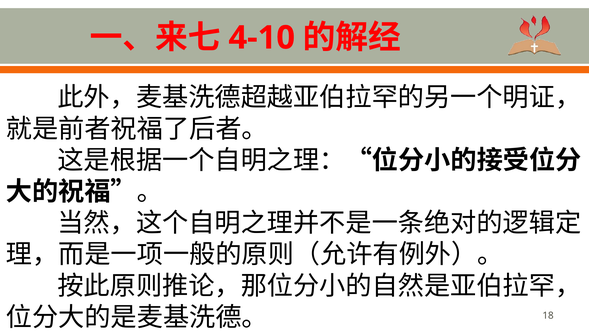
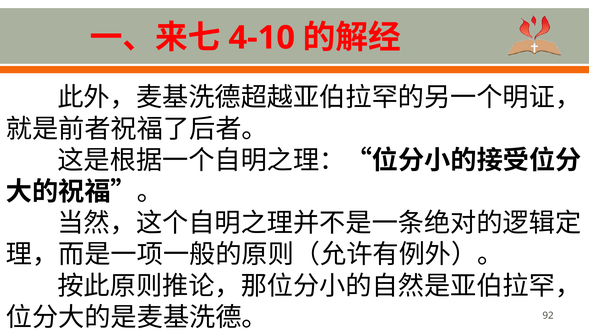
18: 18 -> 92
